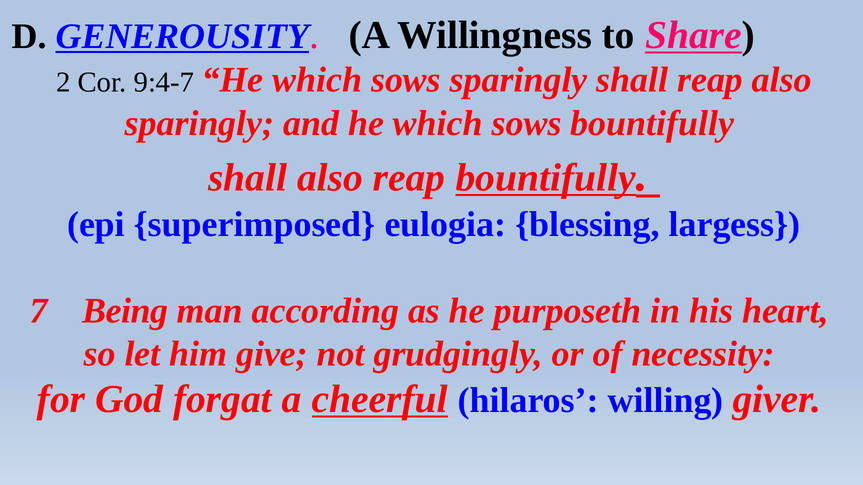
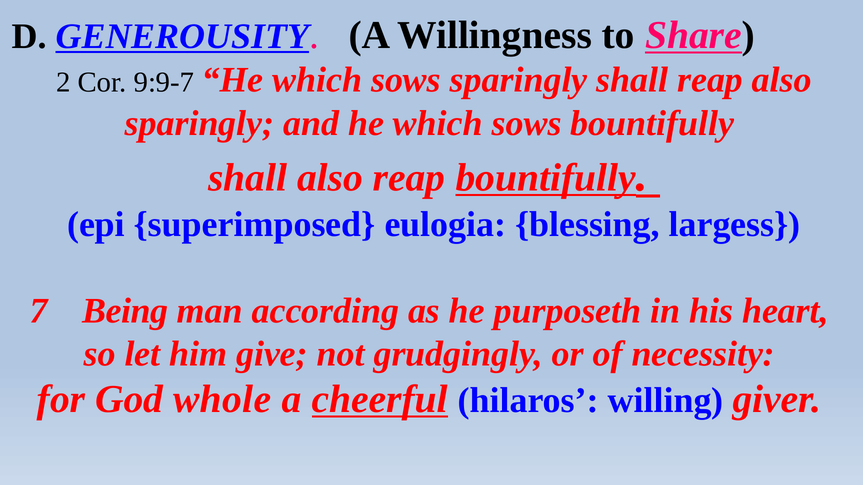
9:4-7: 9:4-7 -> 9:9-7
forgat: forgat -> whole
